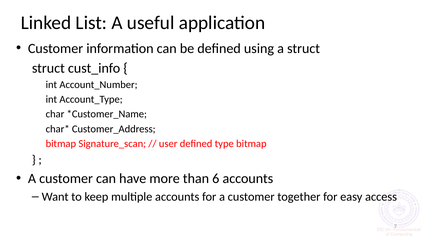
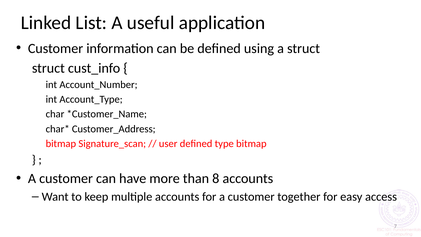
6: 6 -> 8
